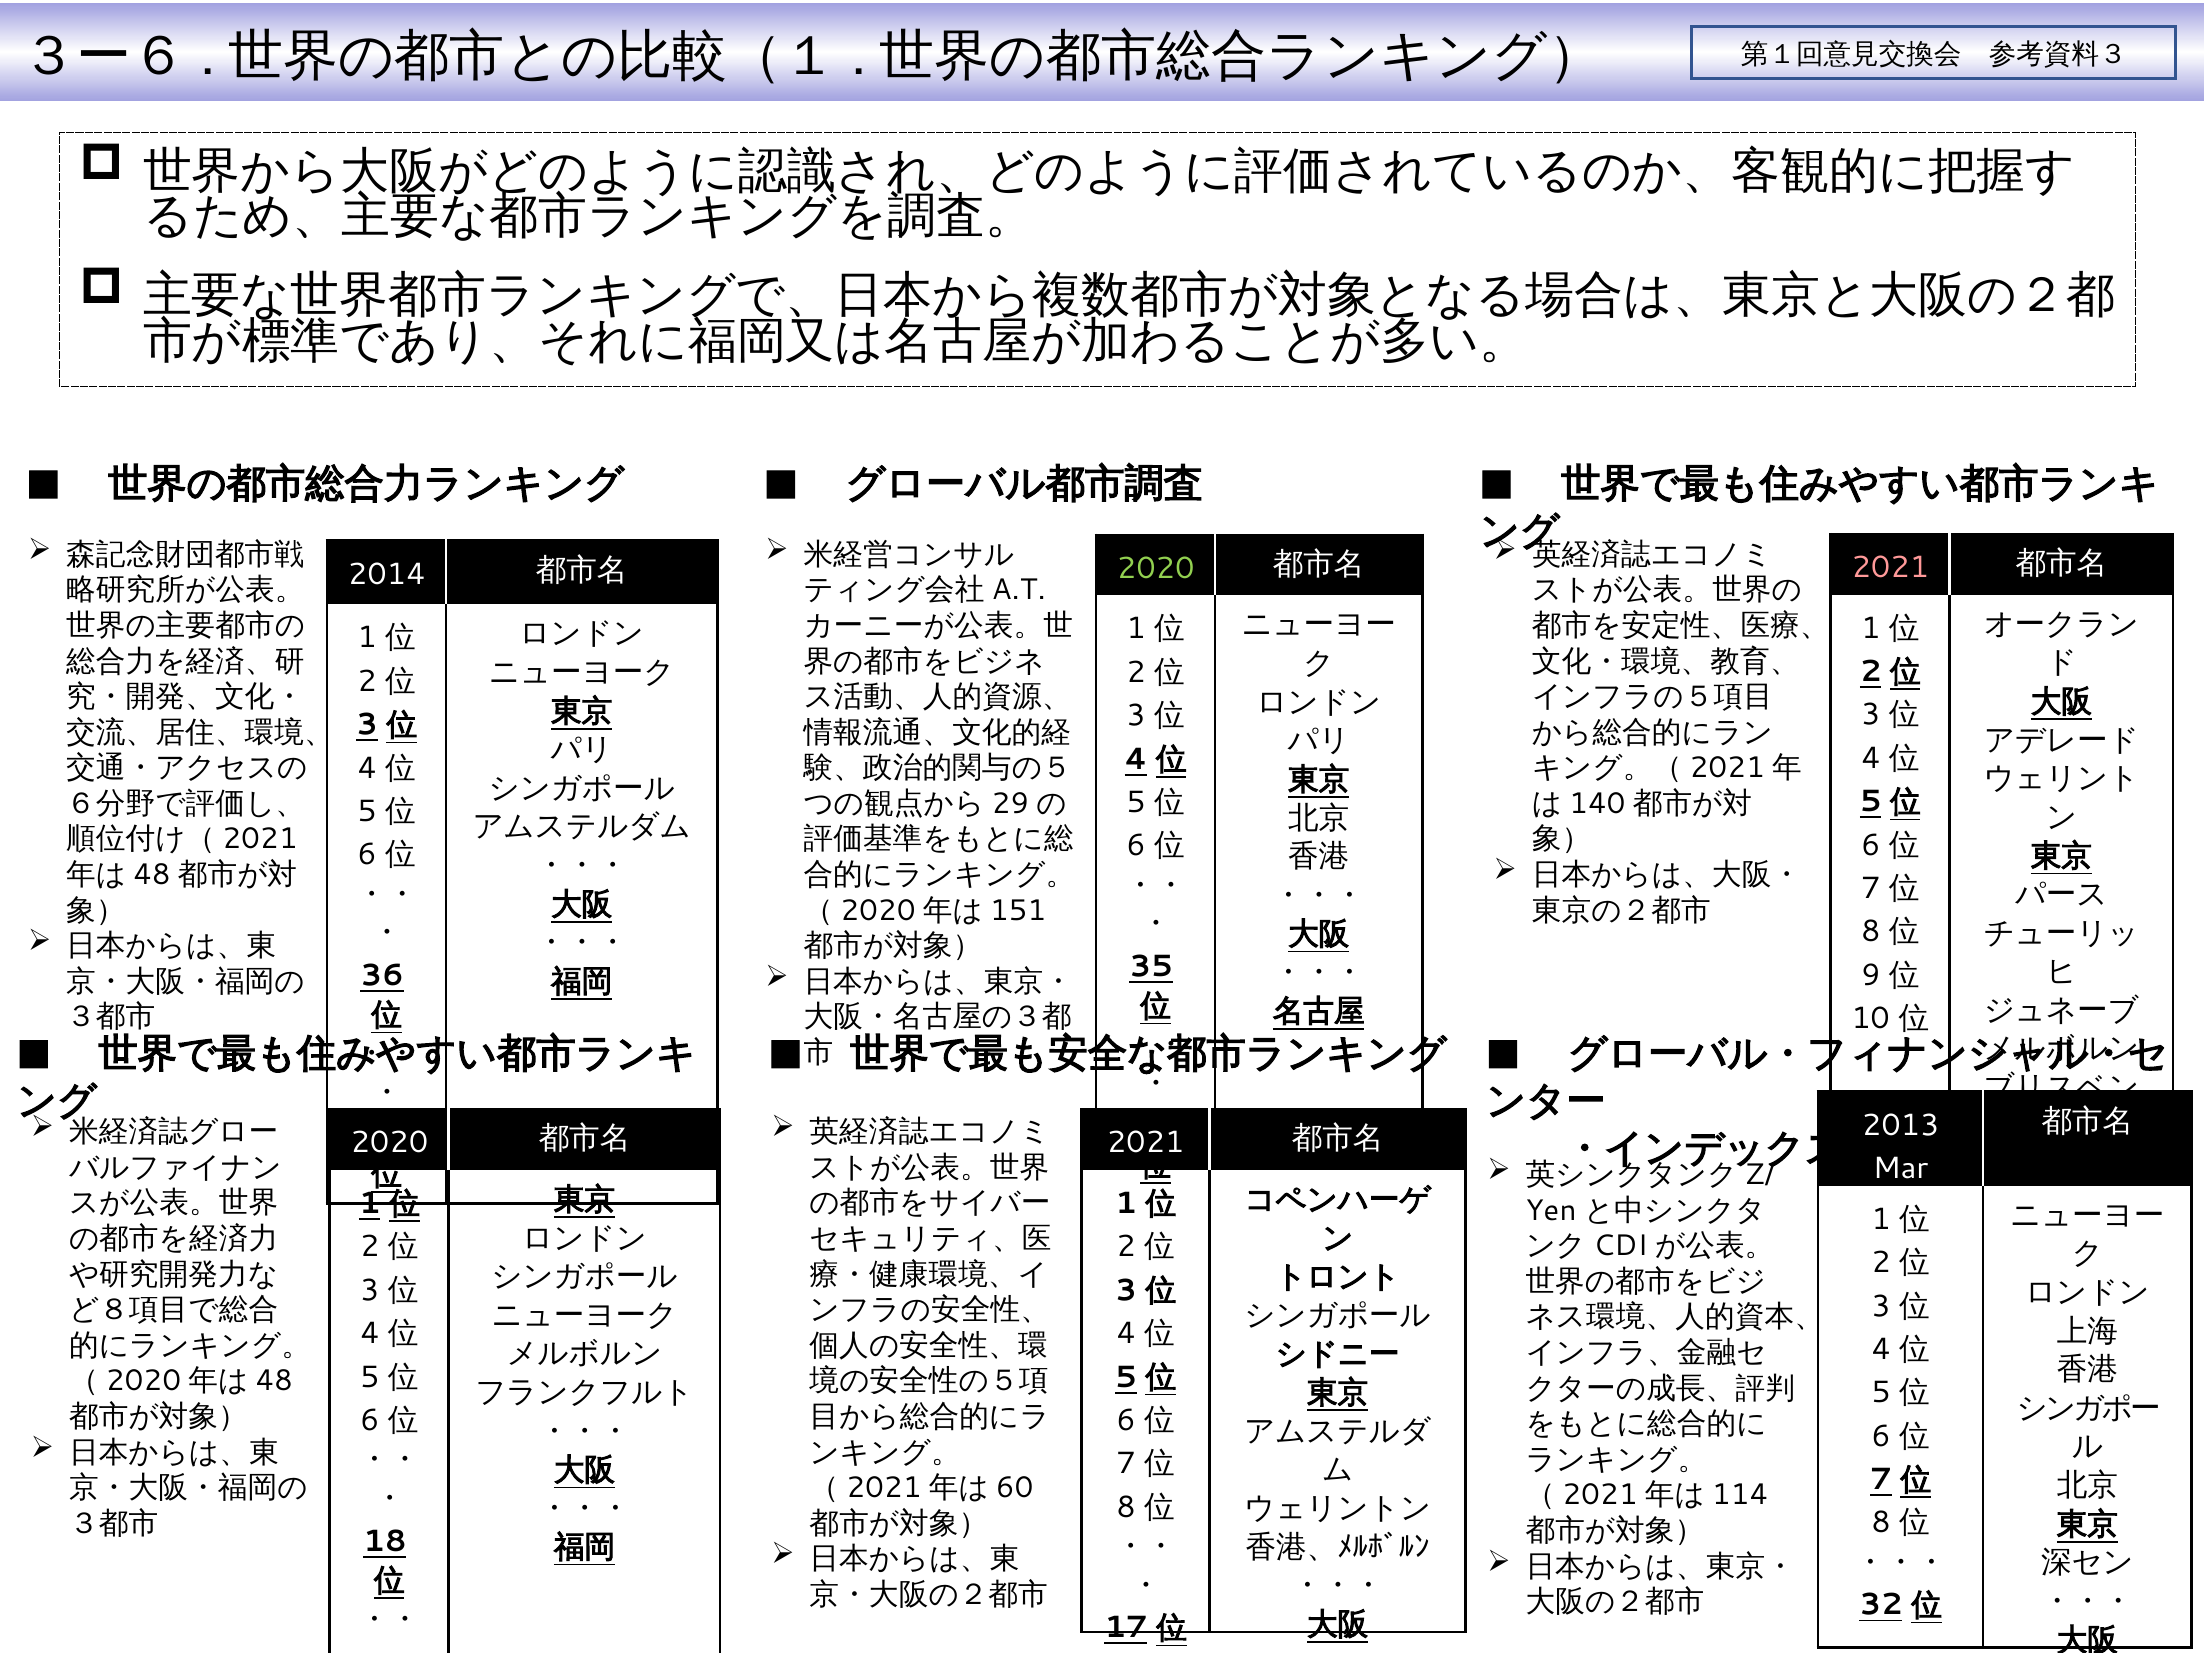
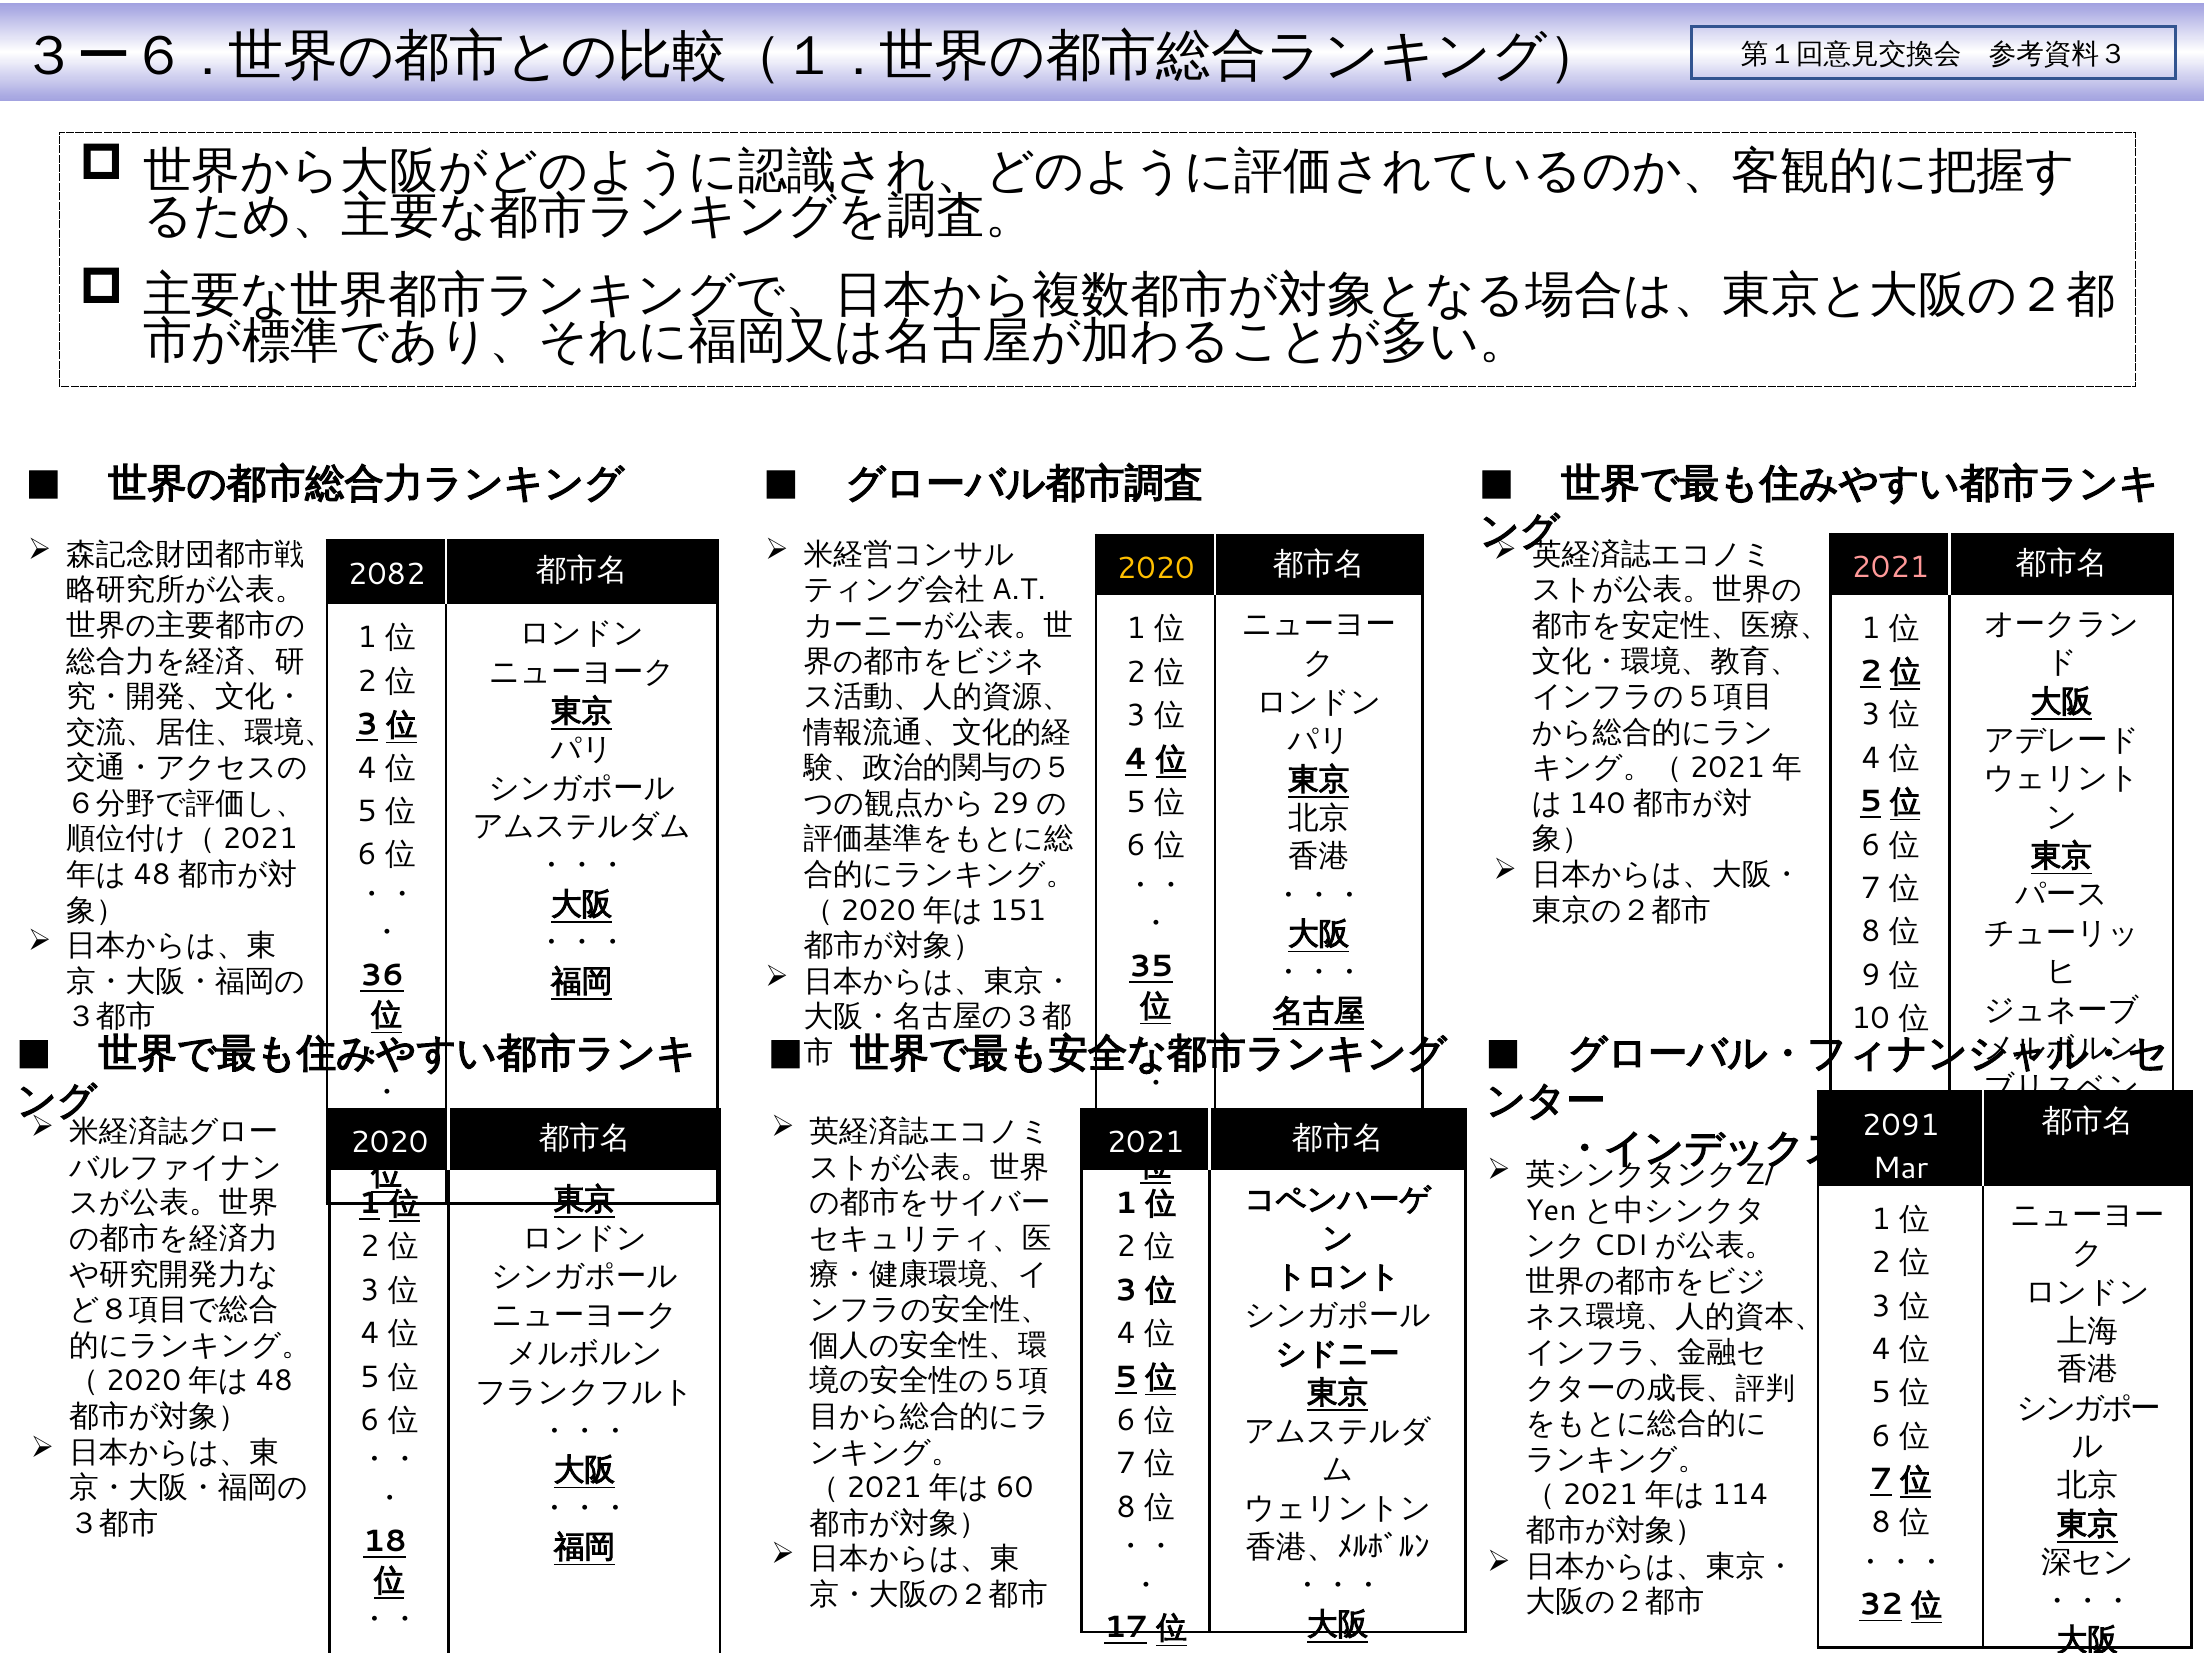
2020 at (1156, 568) colour: light green -> yellow
2014: 2014 -> 2082
2013: 2013 -> 2091
